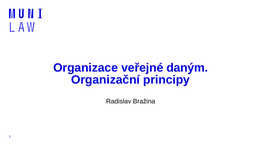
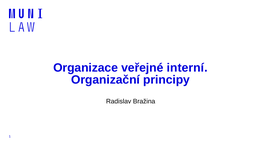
daným: daným -> interní
